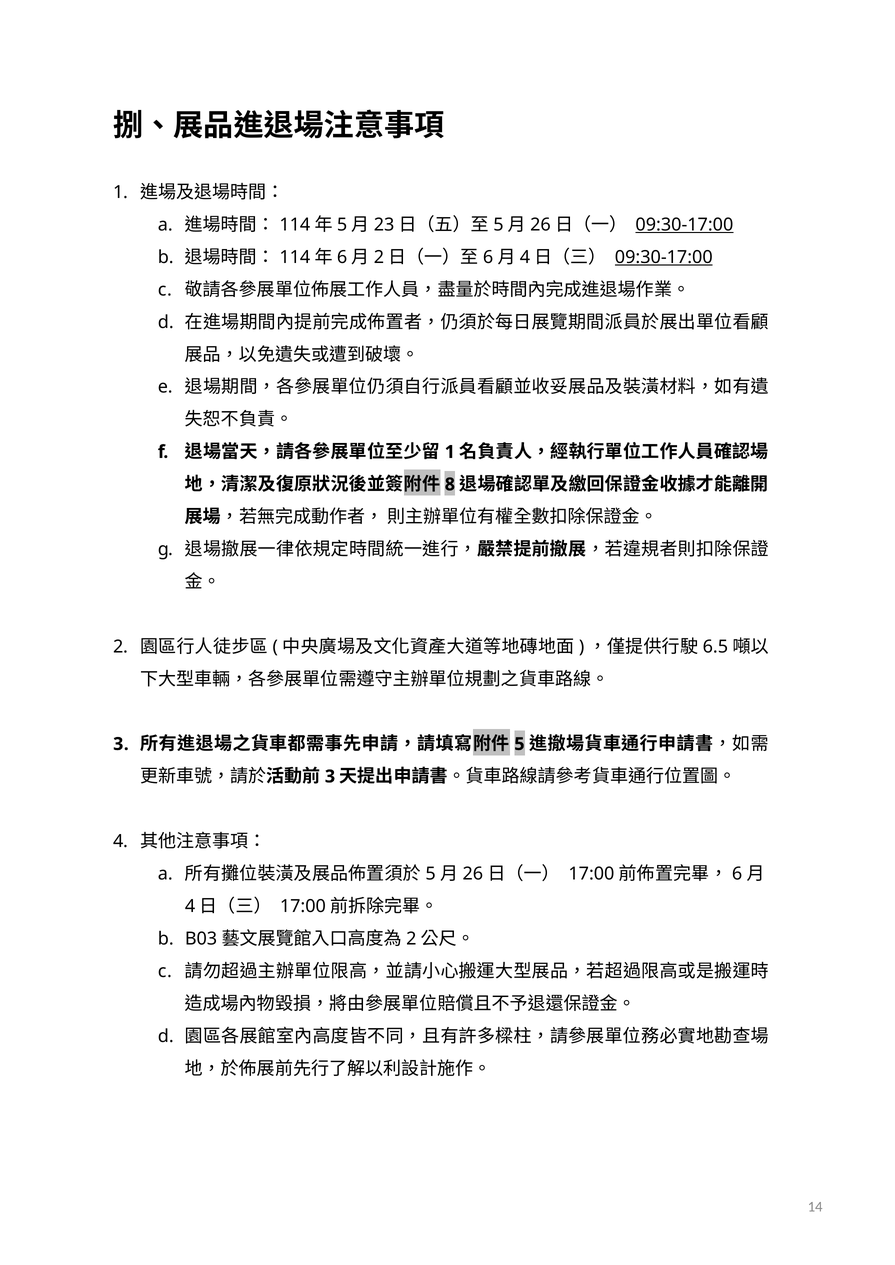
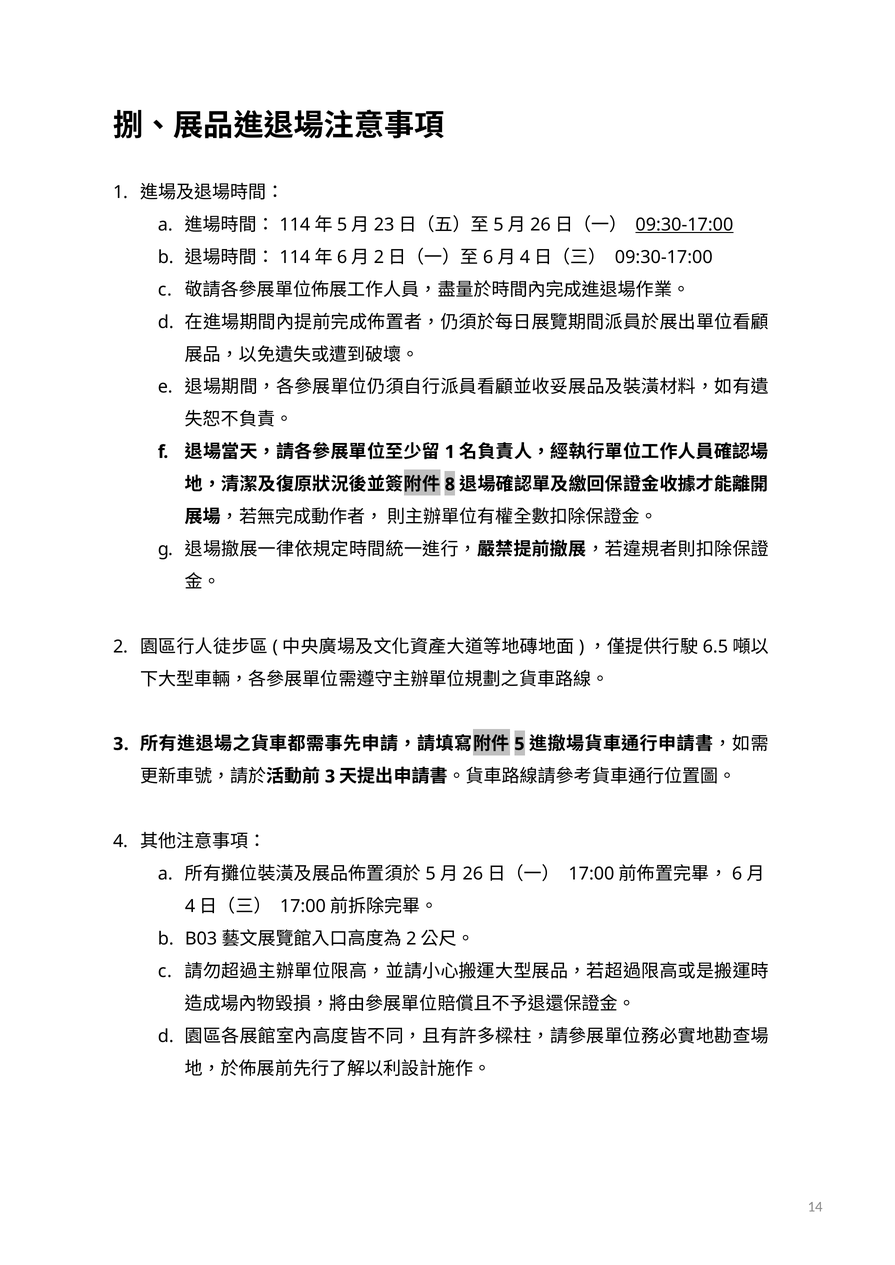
09:30-17:00 at (664, 257) underline: present -> none
